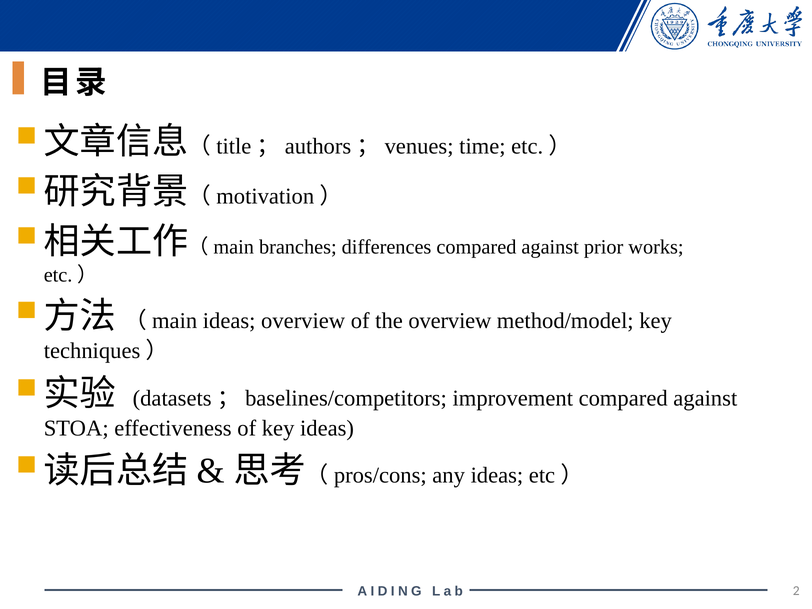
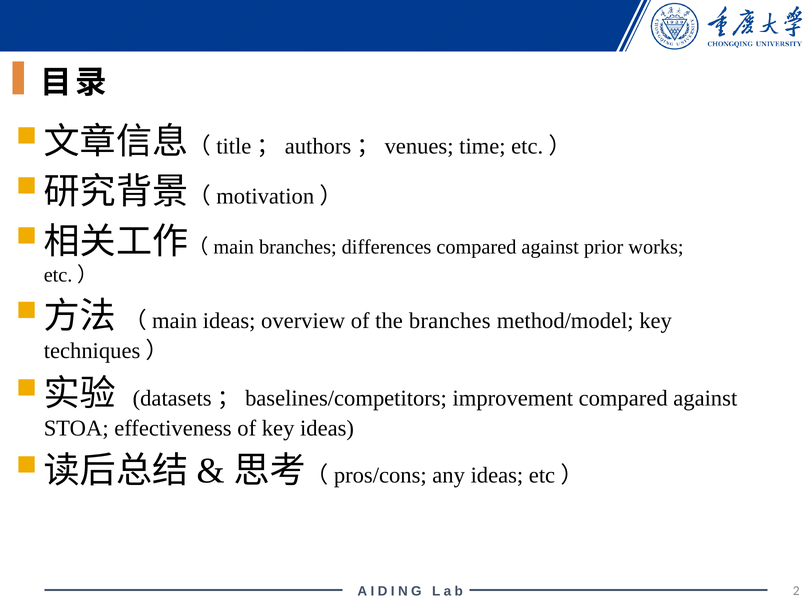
the overview: overview -> branches
